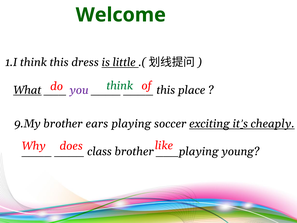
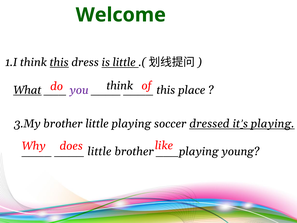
this at (59, 62) underline: none -> present
think at (120, 86) colour: green -> black
9.My: 9.My -> 3.My
brother ears: ears -> little
exciting: exciting -> dressed
cheaply at (273, 124): cheaply -> playing
class at (100, 151): class -> little
